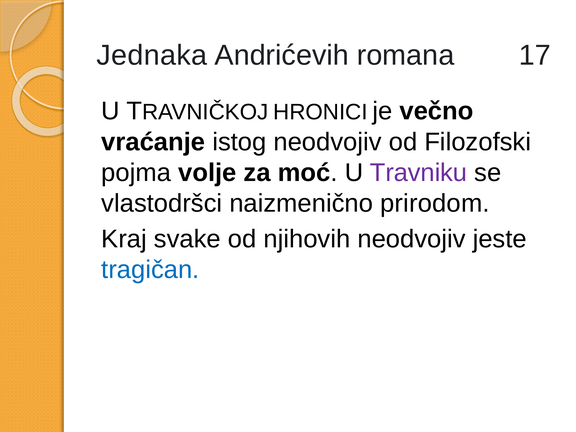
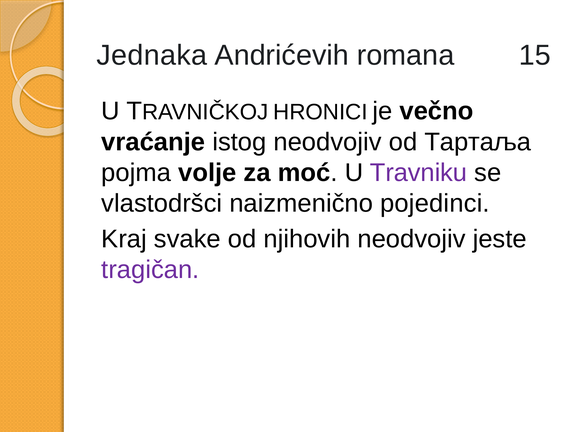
17: 17 -> 15
Filozofski: Filozofski -> Тартаља
prirodom: prirodom -> pojedinci
tragičan colour: blue -> purple
